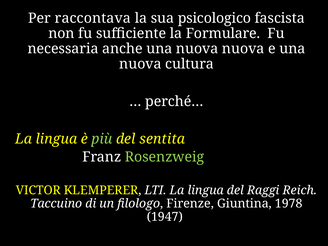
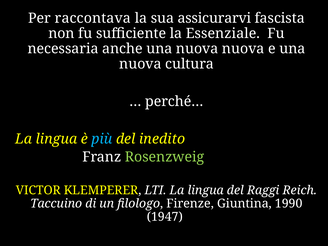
psicologico: psicologico -> assicurarvi
Formulare: Formulare -> Essenziale
più colour: light green -> light blue
sentita: sentita -> inedito
1978: 1978 -> 1990
